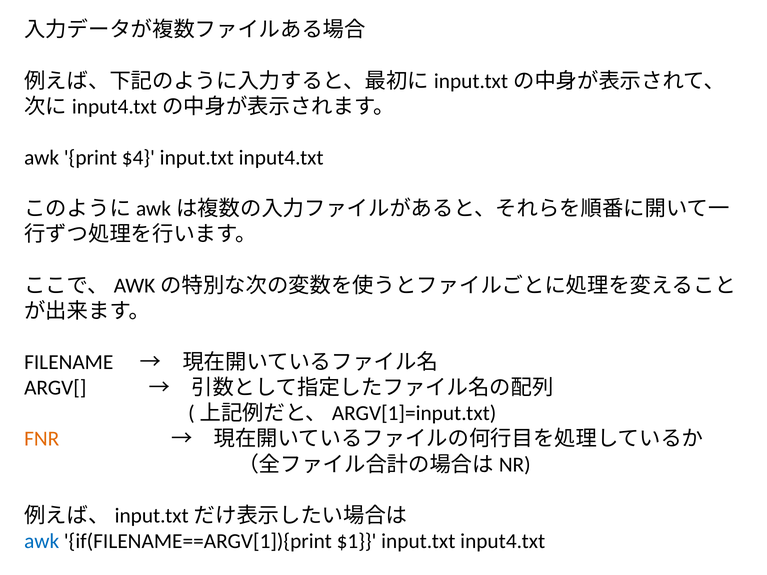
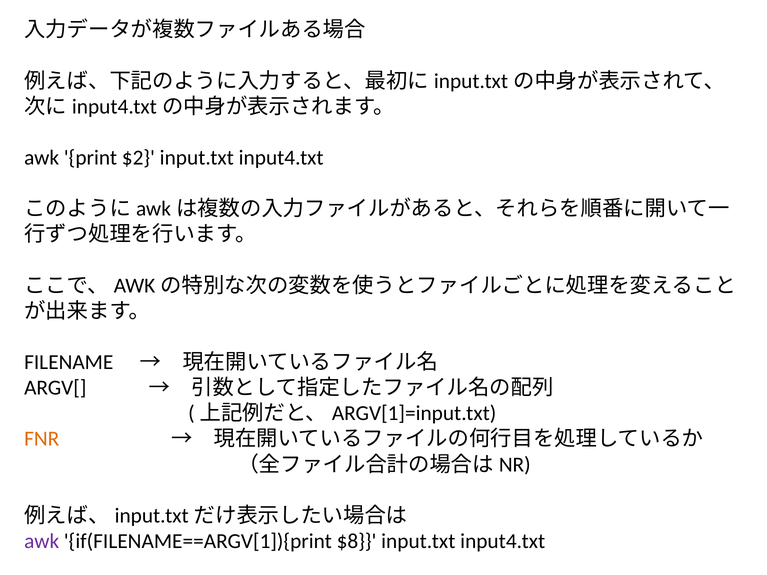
$4: $4 -> $2
awk at (42, 541) colour: blue -> purple
$1: $1 -> $8
